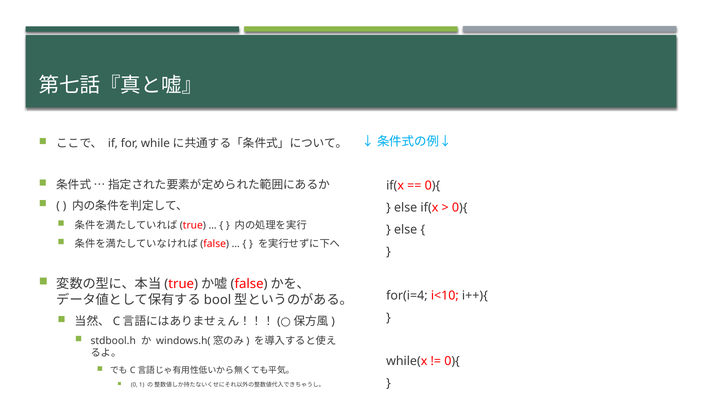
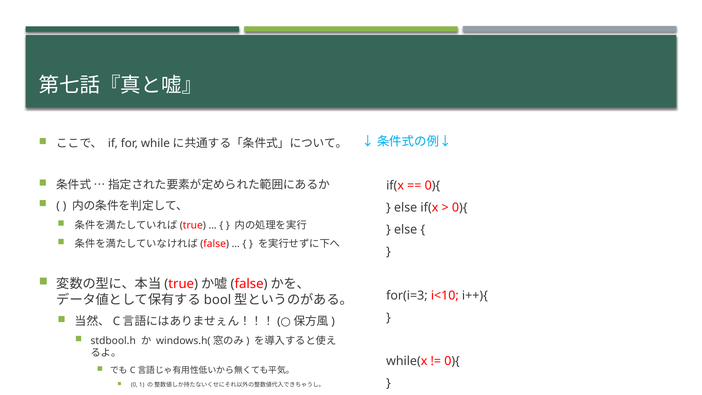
for(i=4: for(i=4 -> for(i=3
